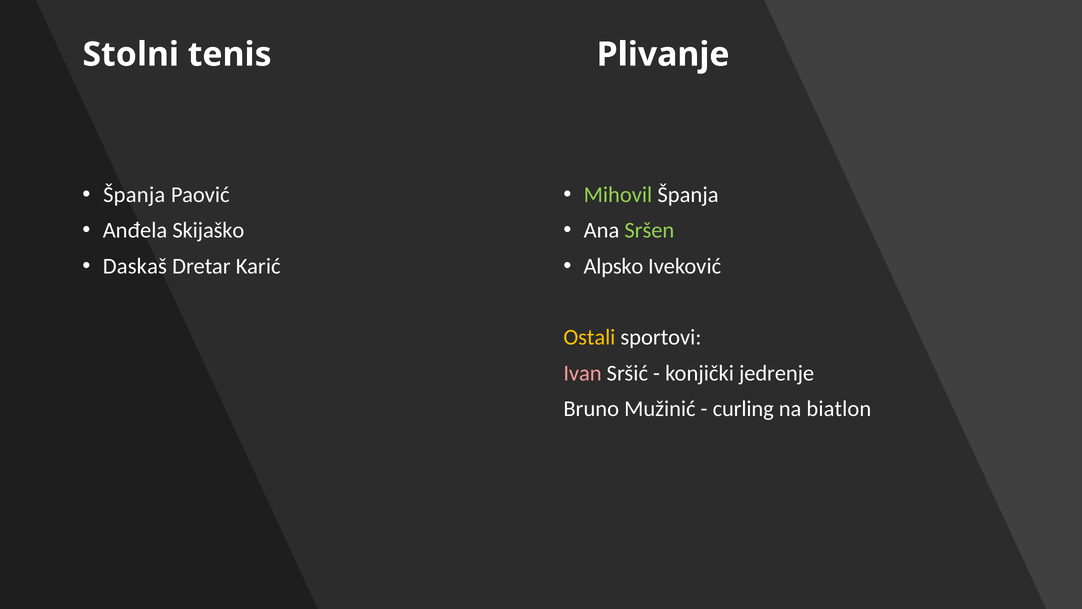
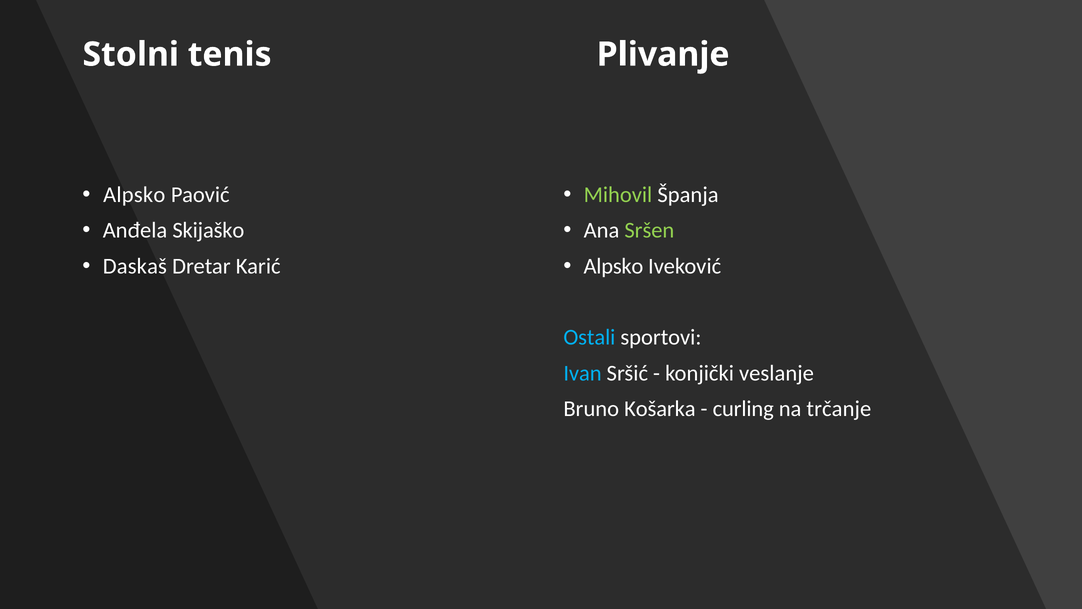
Španja at (134, 195): Španja -> Alpsko
Ostali colour: yellow -> light blue
Ivan colour: pink -> light blue
jedrenje: jedrenje -> veslanje
Mužinić: Mužinić -> Košarka
biatlon: biatlon -> trčanje
